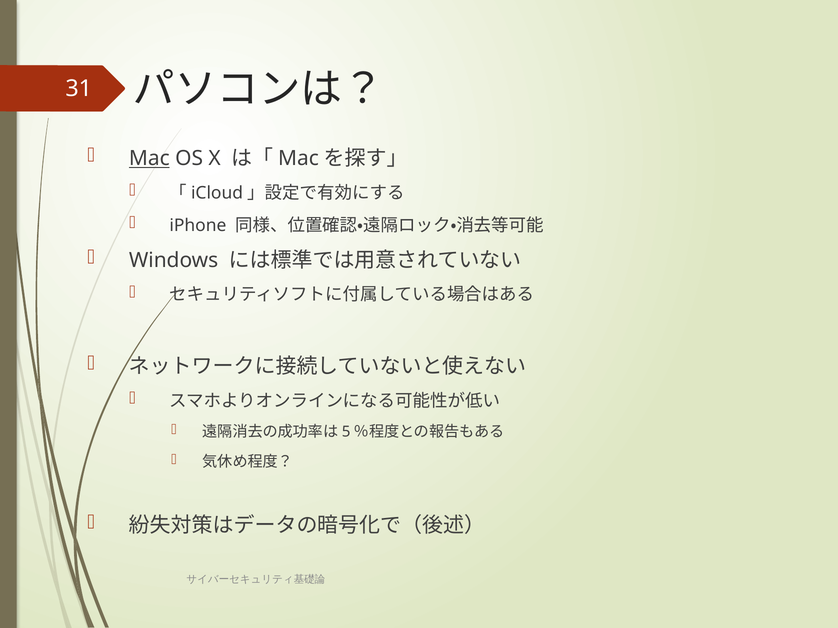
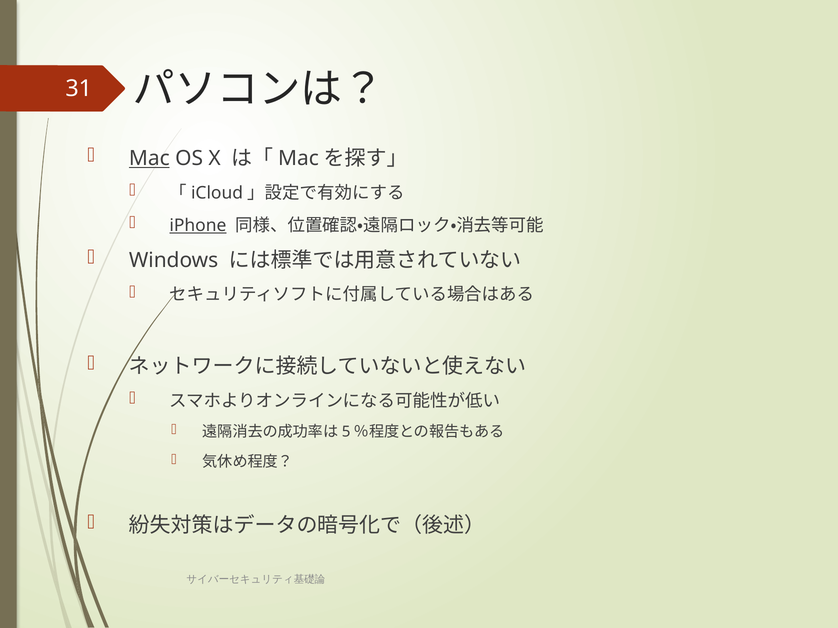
iPhone underline: none -> present
